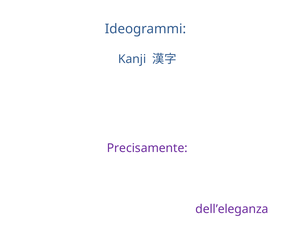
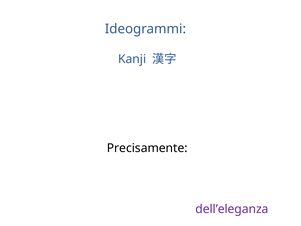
Precisamente colour: purple -> black
